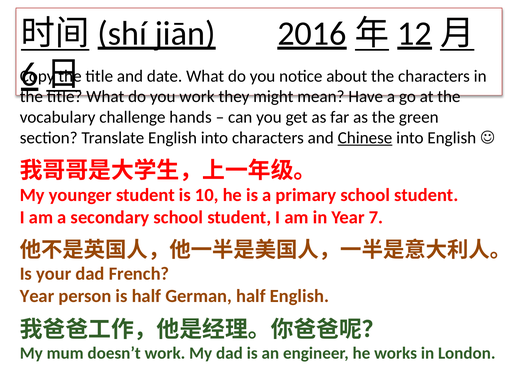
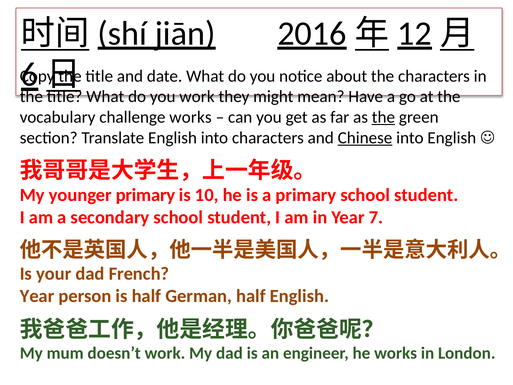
challenge hands: hands -> works
the at (383, 117) underline: none -> present
younger student: student -> primary
